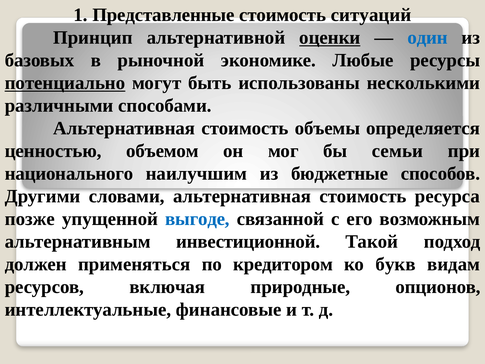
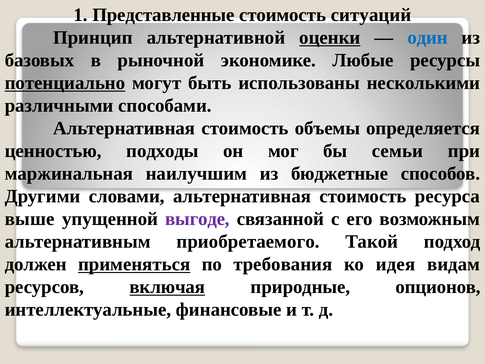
объемом: объемом -> подходы
национального: национального -> маржинальная
позже: позже -> выше
выгоде colour: blue -> purple
инвестиционной: инвестиционной -> приобретаемого
применяться underline: none -> present
кредитором: кредитором -> требования
букв: букв -> идея
включая underline: none -> present
